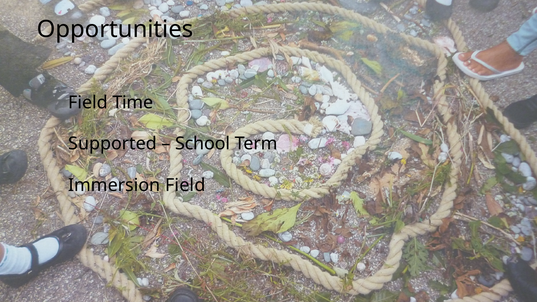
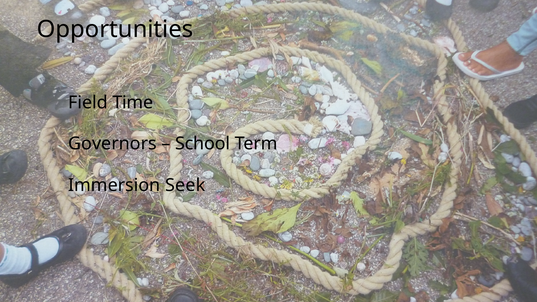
Supported: Supported -> Governors
Immersion Field: Field -> Seek
